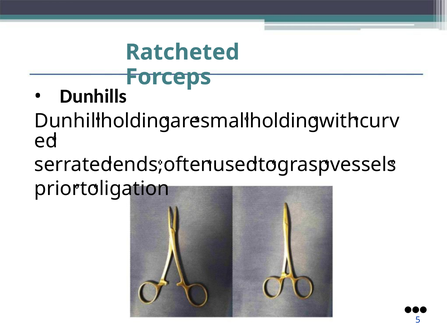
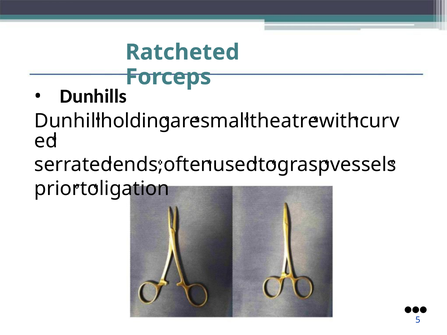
holding at (285, 121): holding -> theatre
